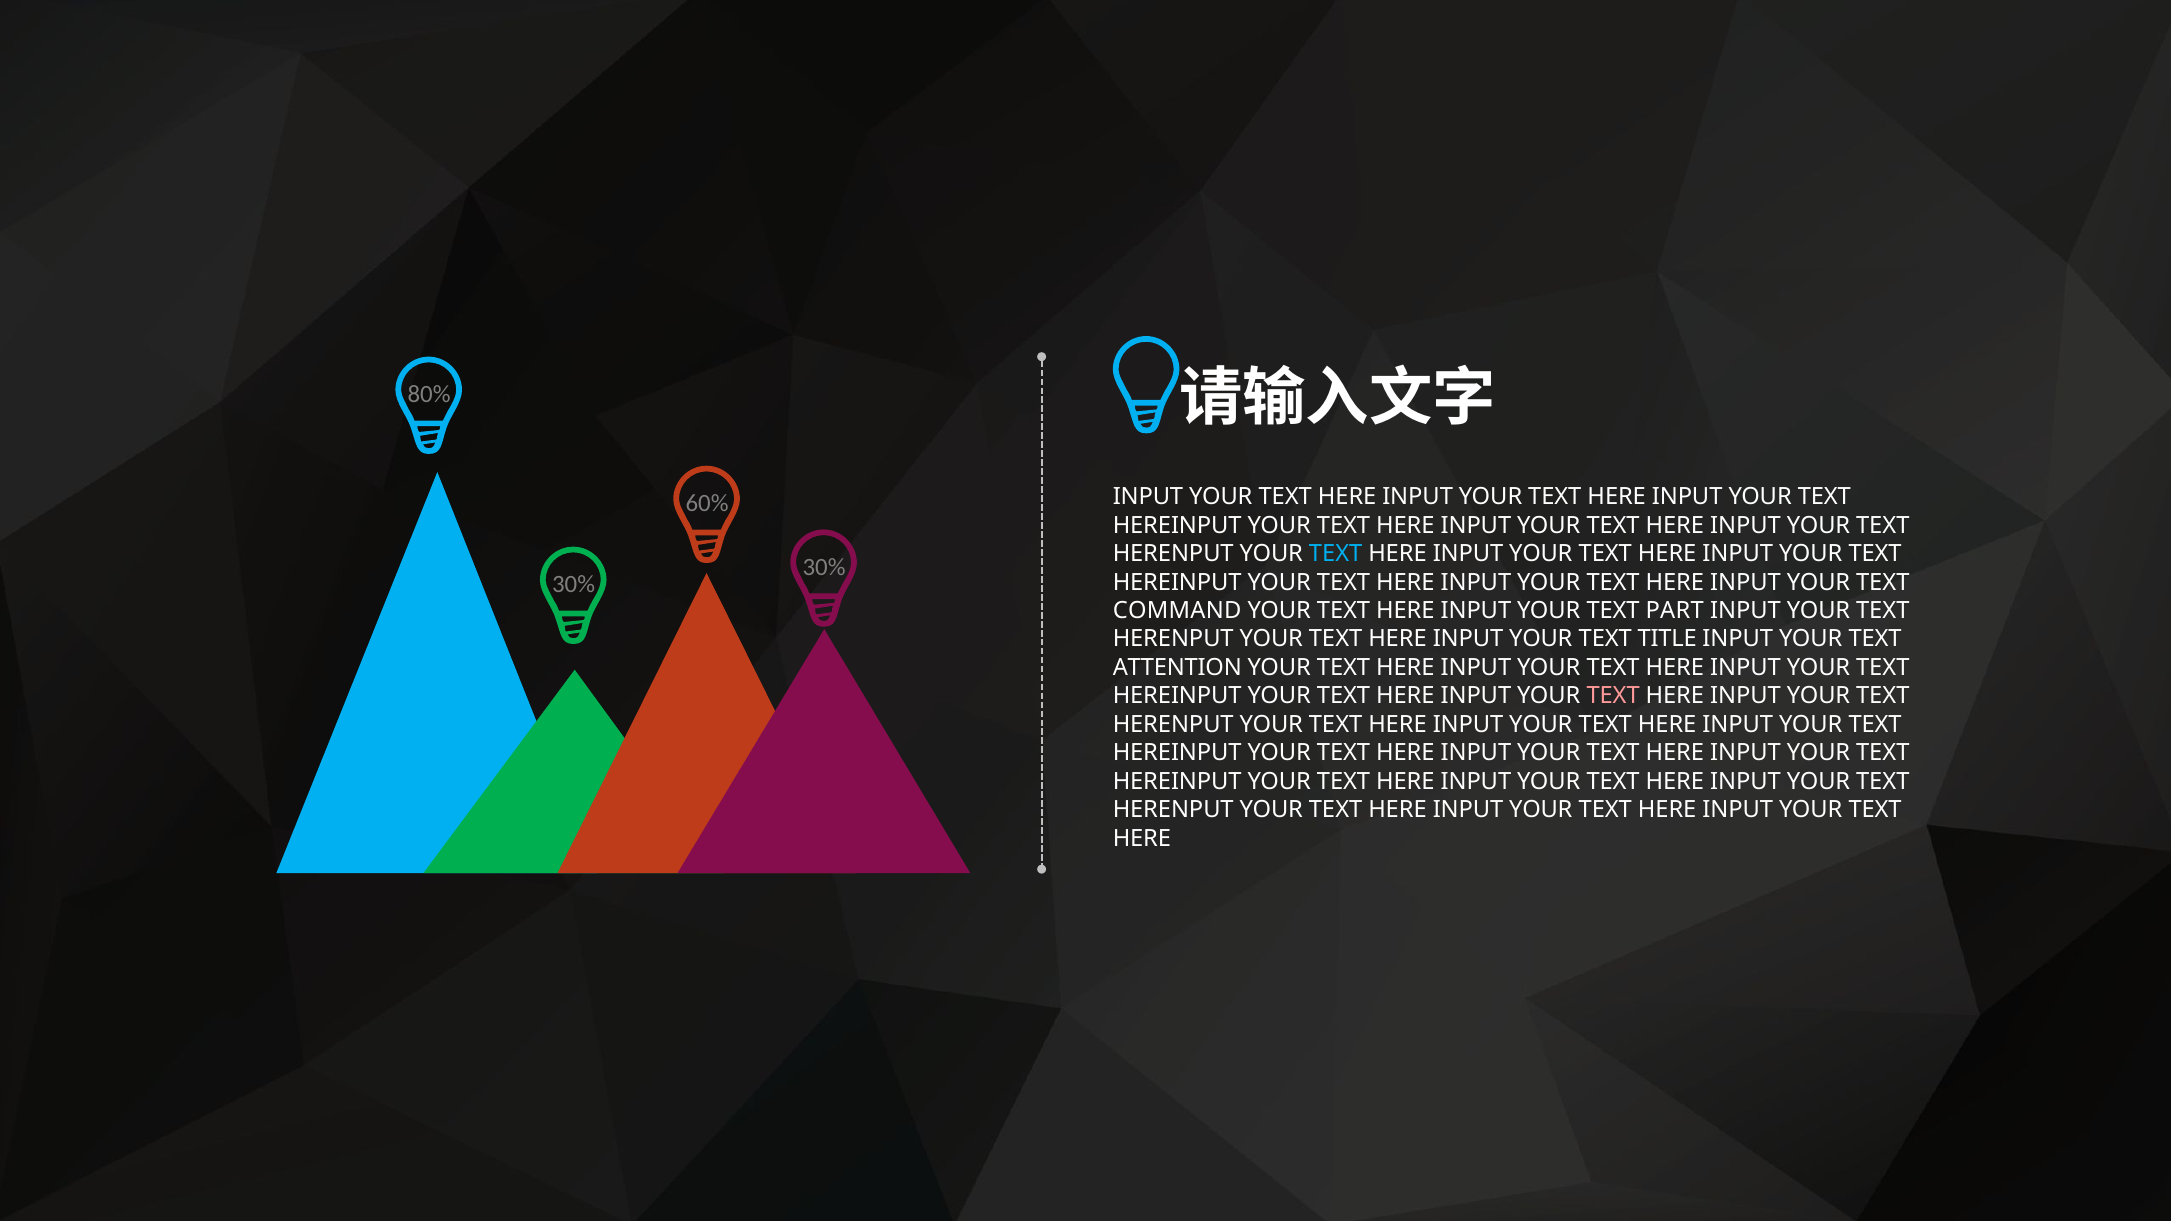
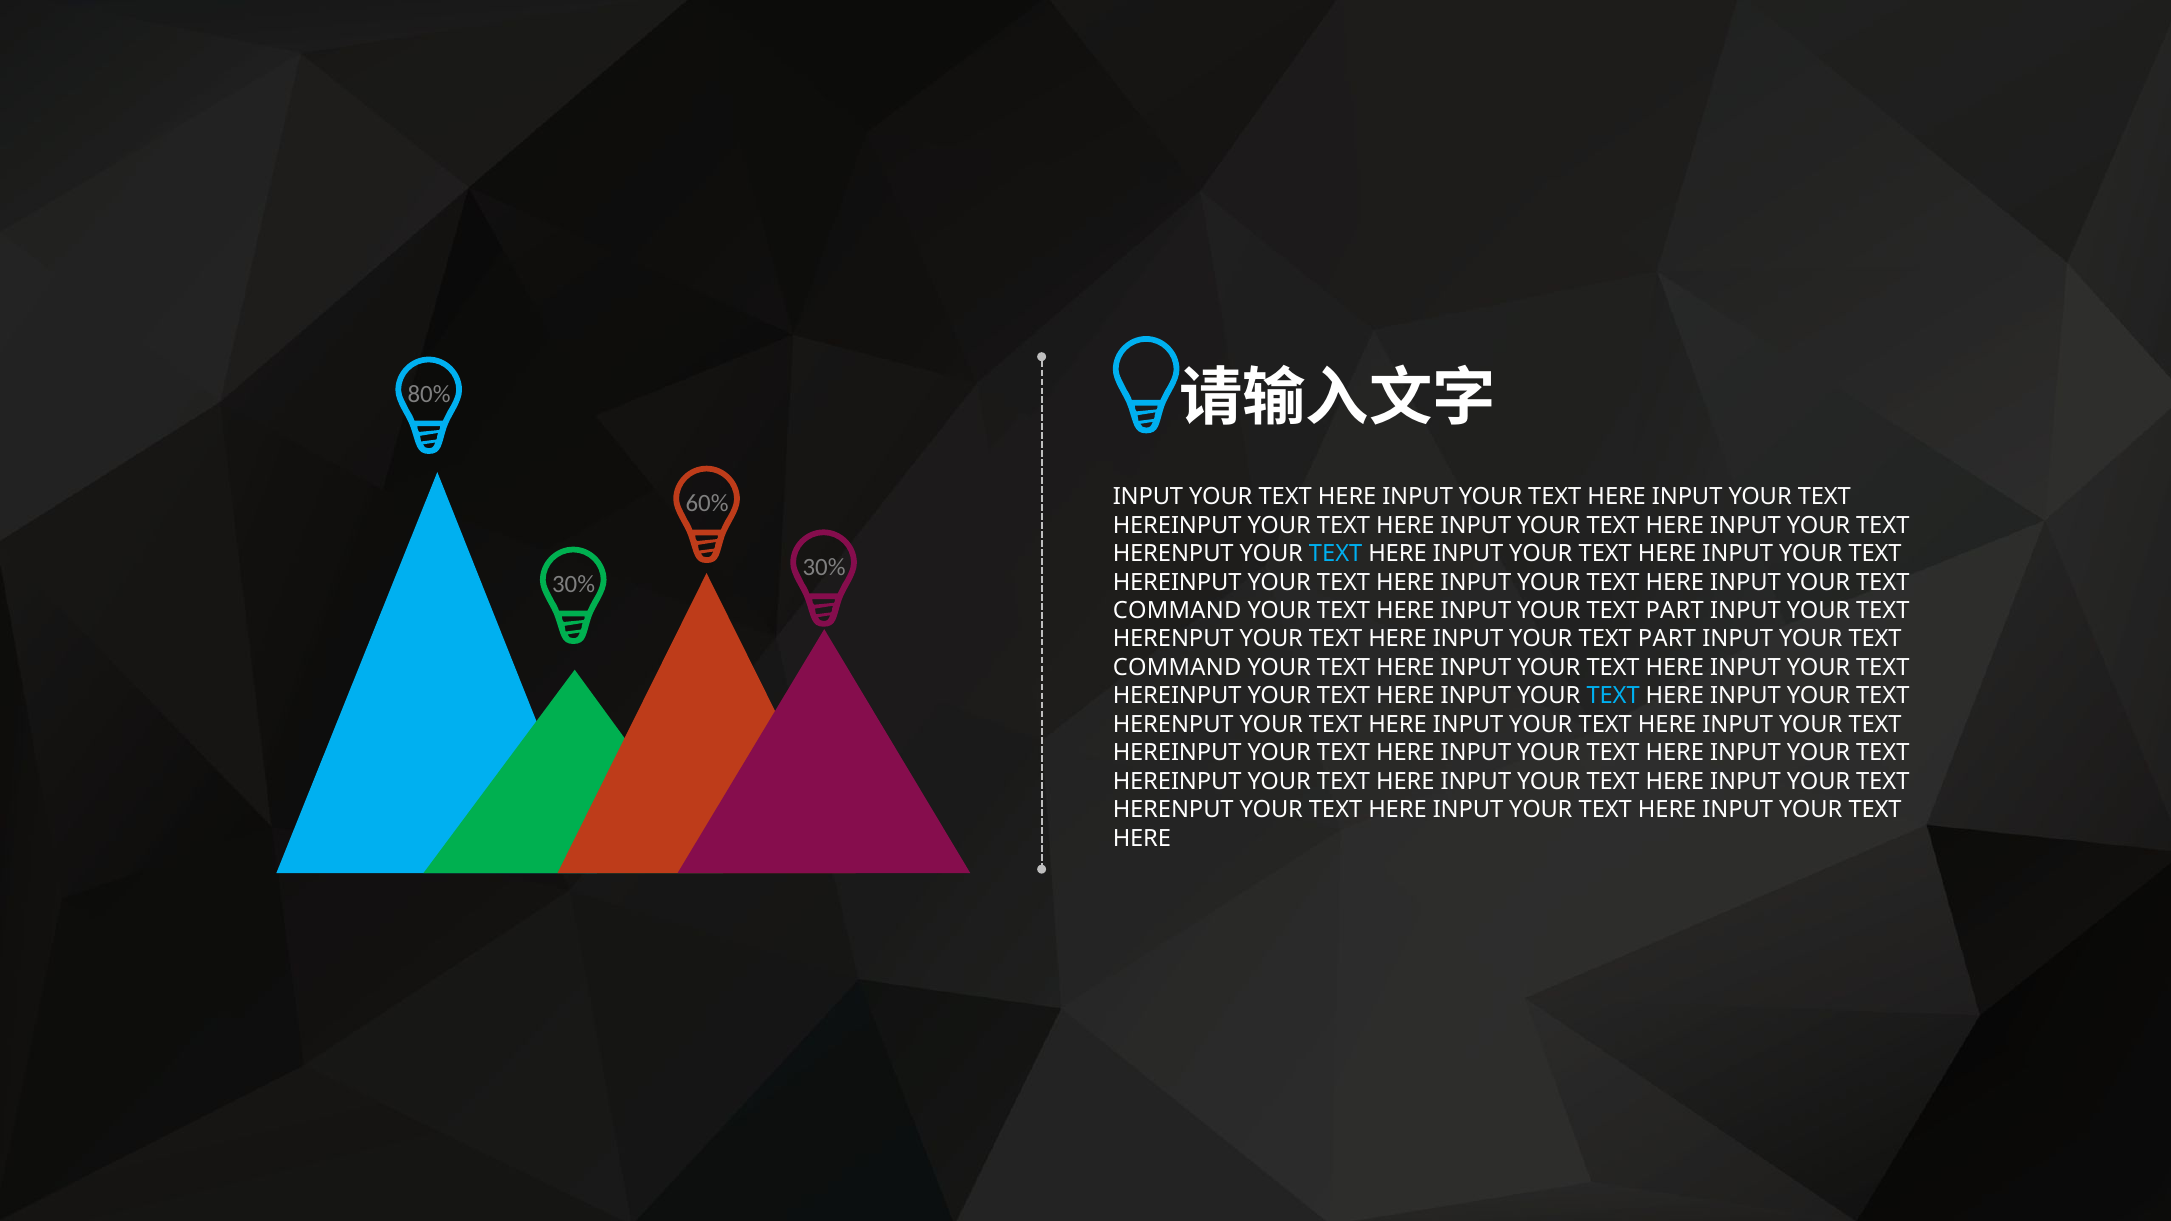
TITLE at (1667, 639): TITLE -> PART
ATTENTION at (1177, 668): ATTENTION -> COMMAND
TEXT at (1613, 696) colour: pink -> light blue
